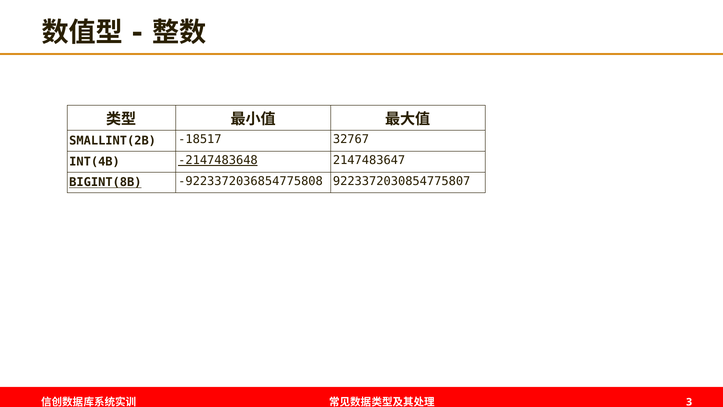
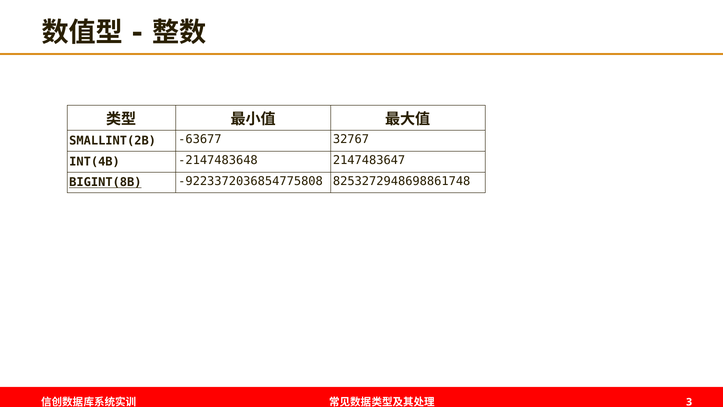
-18517: -18517 -> -63677
-2147483648 underline: present -> none
9223372030854775807: 9223372030854775807 -> 8253272948698861748
